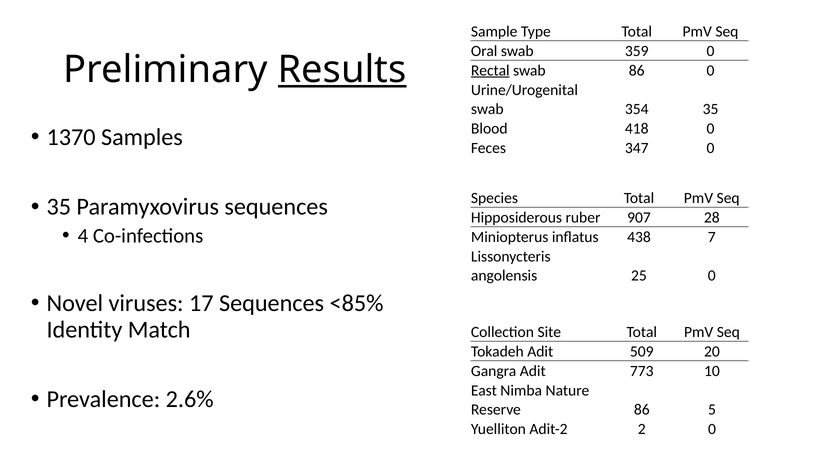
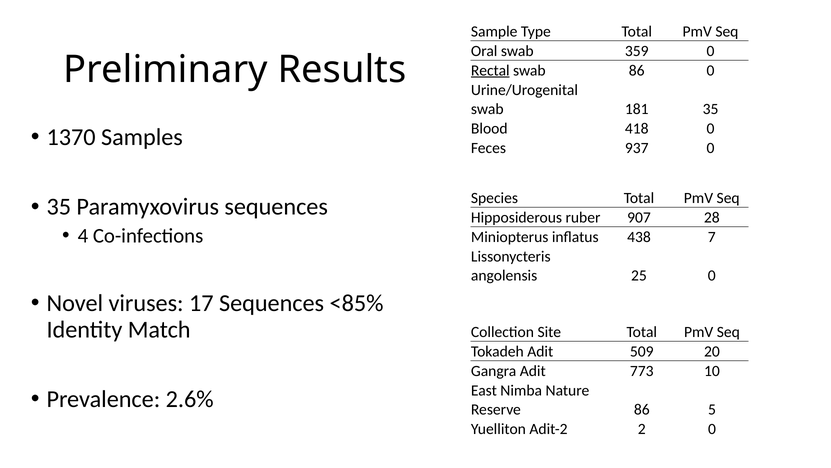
Results underline: present -> none
354: 354 -> 181
347: 347 -> 937
